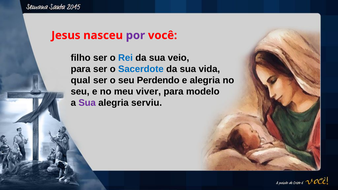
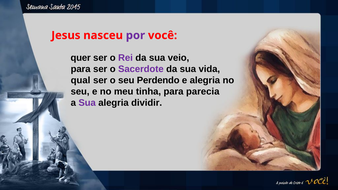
filho: filho -> quer
Rei colour: blue -> purple
Sacerdote colour: blue -> purple
viver: viver -> tinha
modelo: modelo -> parecia
serviu: serviu -> dividir
